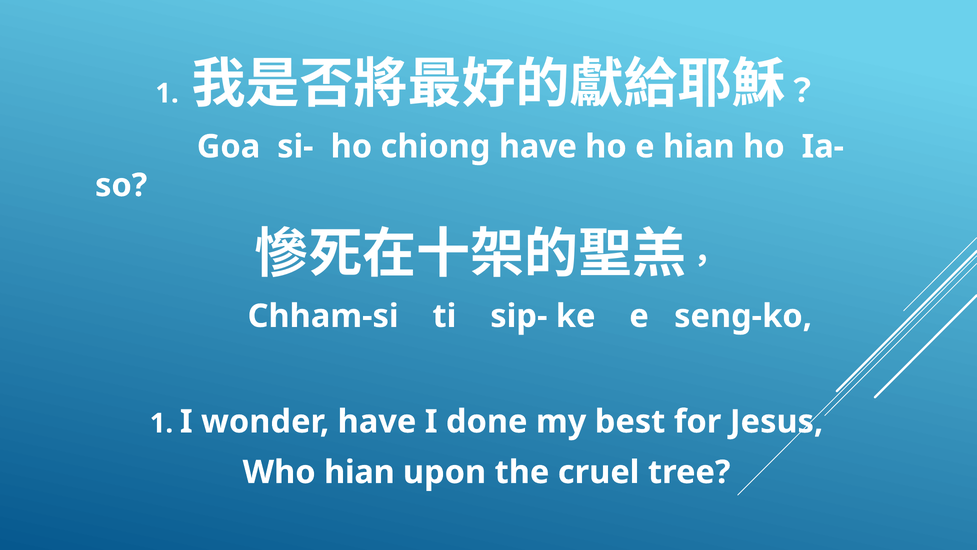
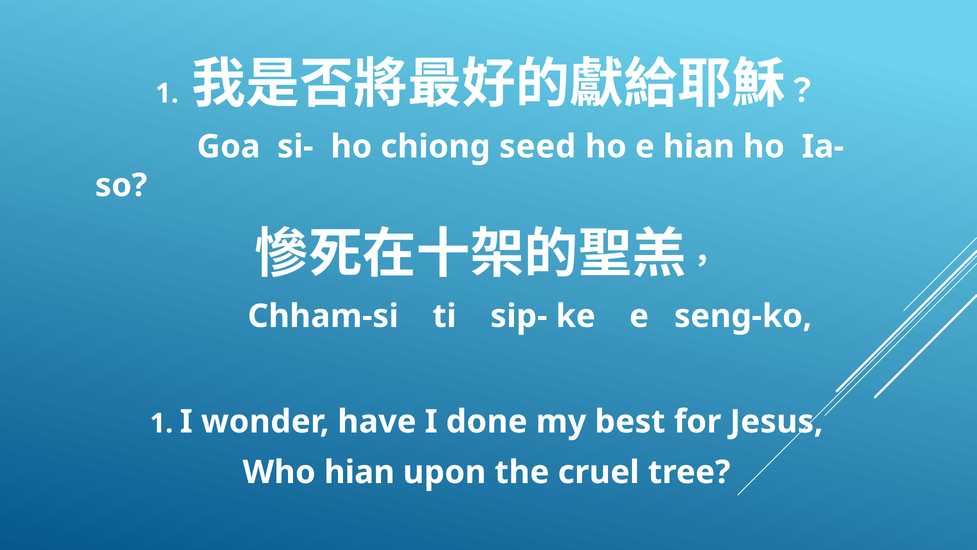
chiong have: have -> seed
